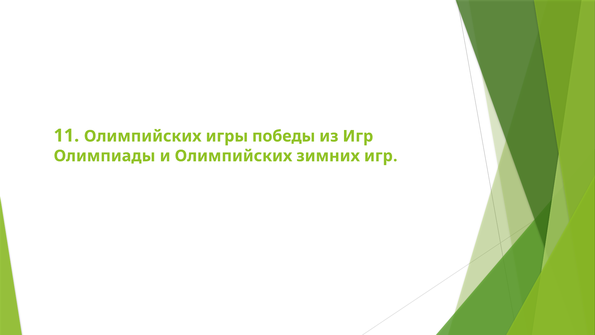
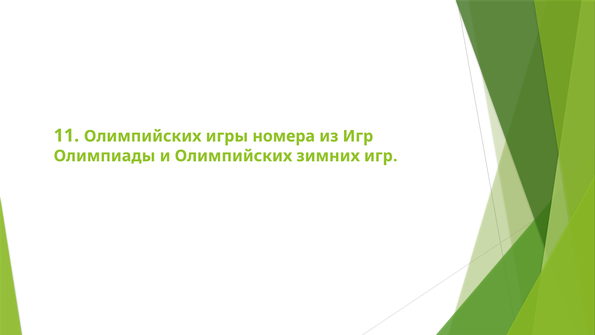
победы: победы -> номера
